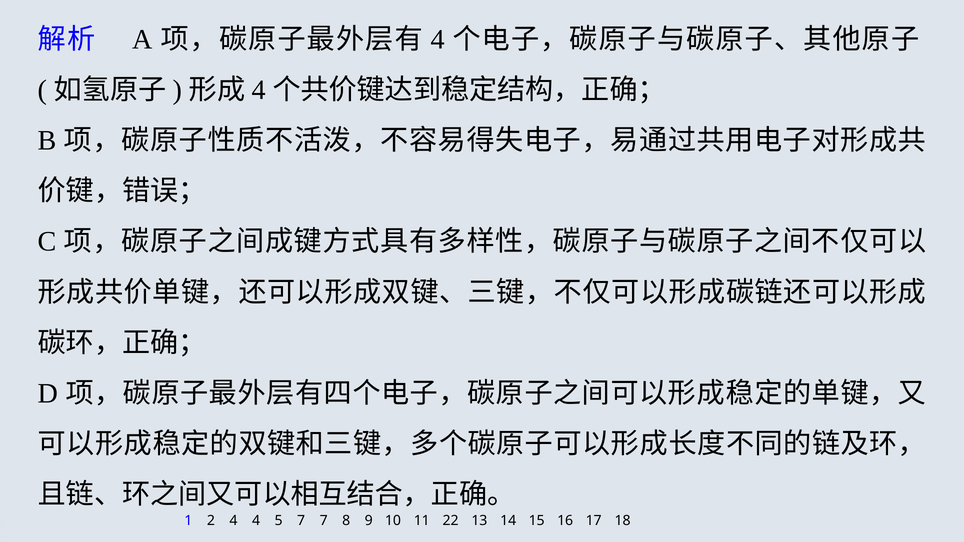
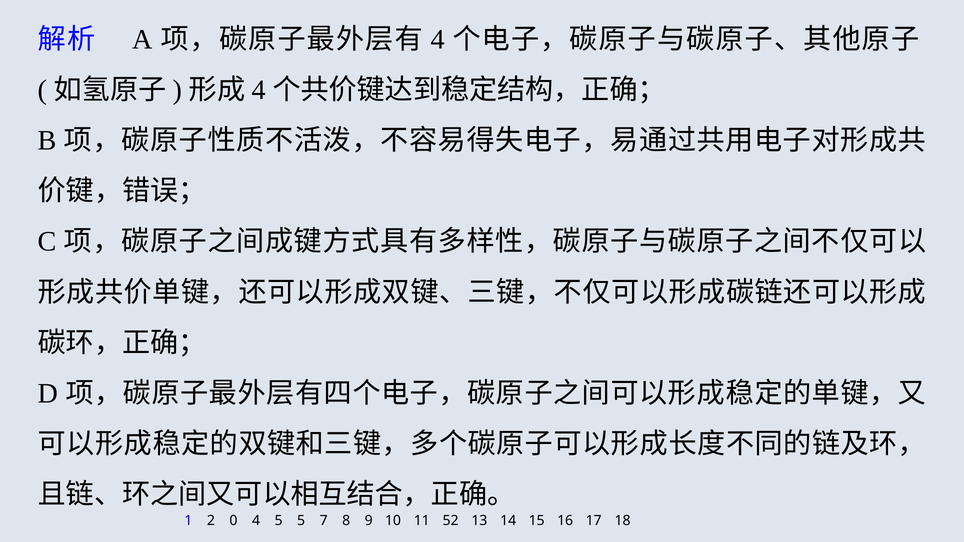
2 4: 4 -> 0
5 7: 7 -> 5
22: 22 -> 52
